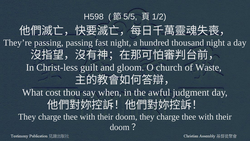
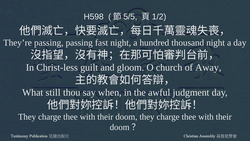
Waste: Waste -> Away
cost: cost -> still
